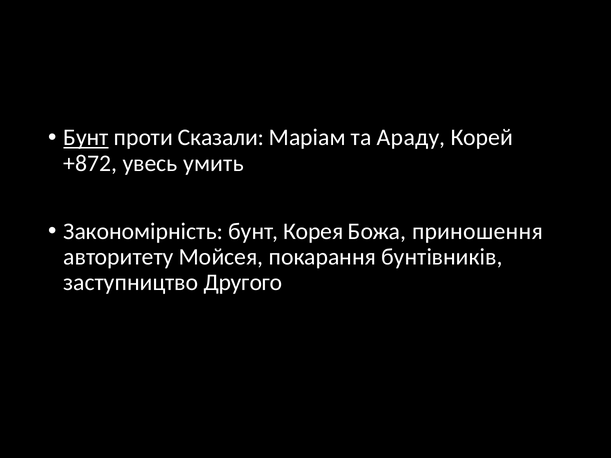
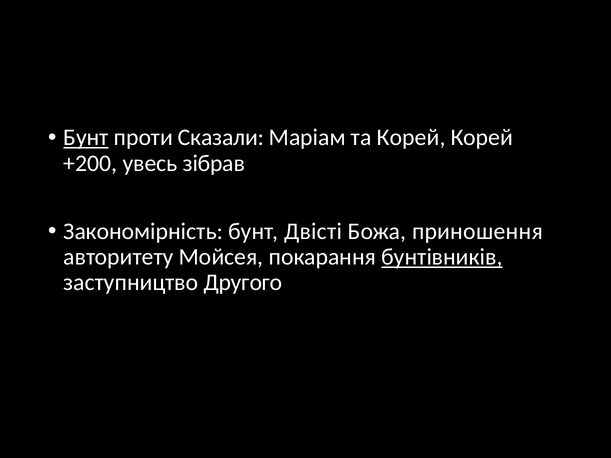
та Араду: Араду -> Корей
+872: +872 -> +200
умить: умить -> зібрав
Корея: Корея -> Двісті
бунтівників underline: none -> present
